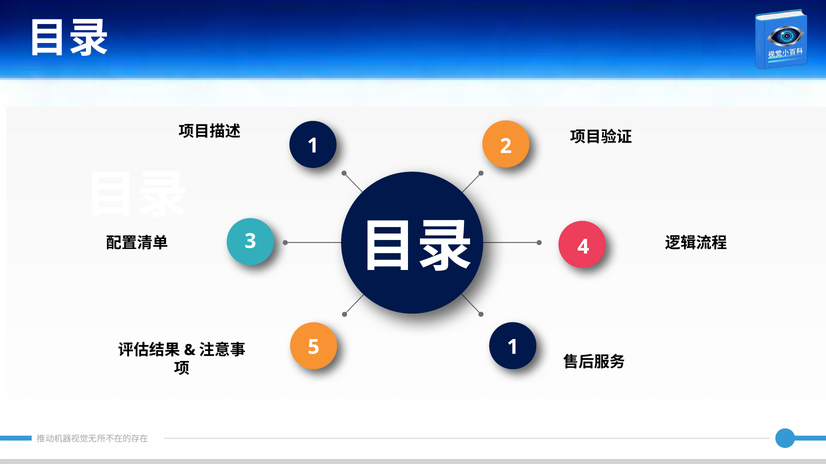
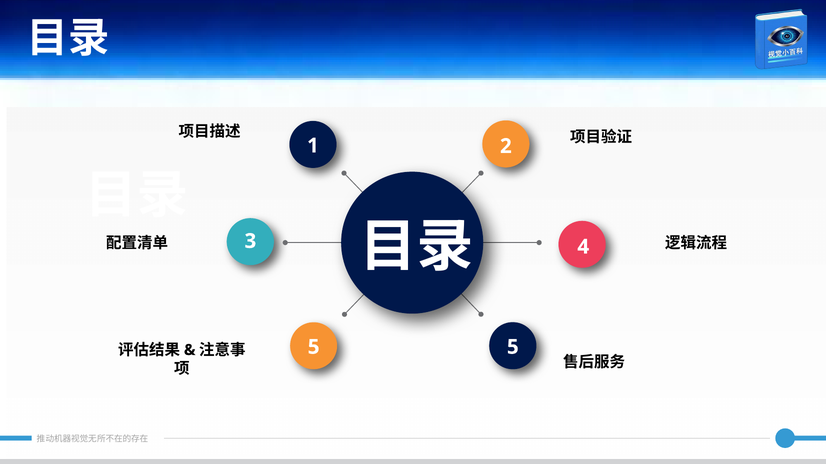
5 1: 1 -> 5
